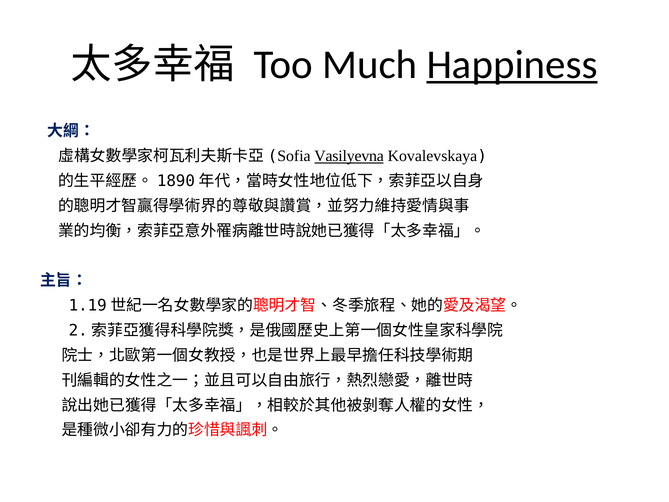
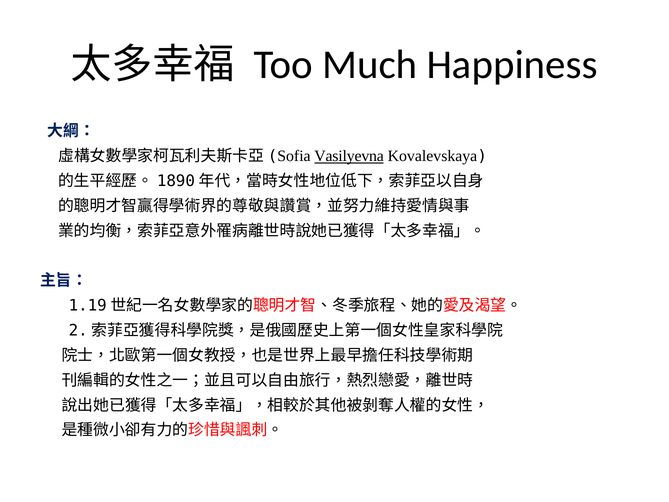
Happiness underline: present -> none
